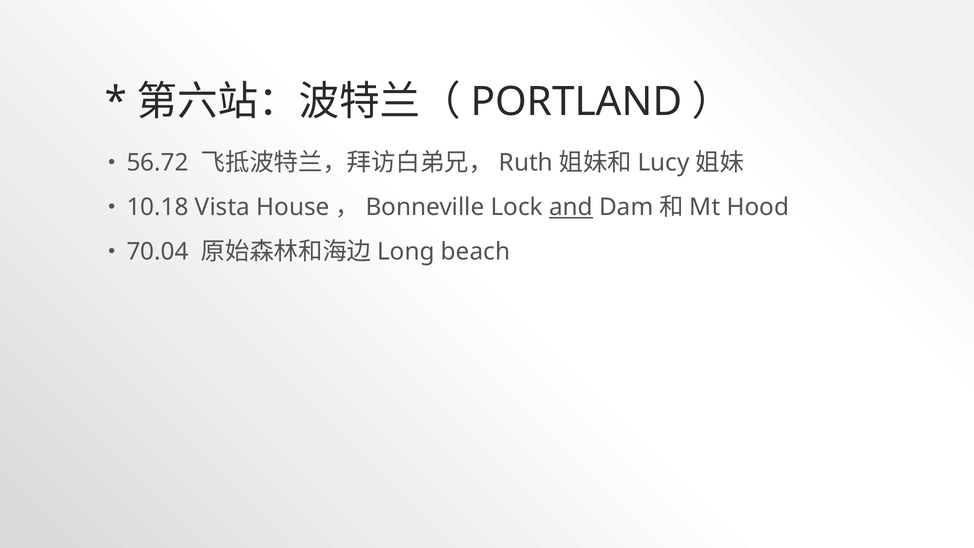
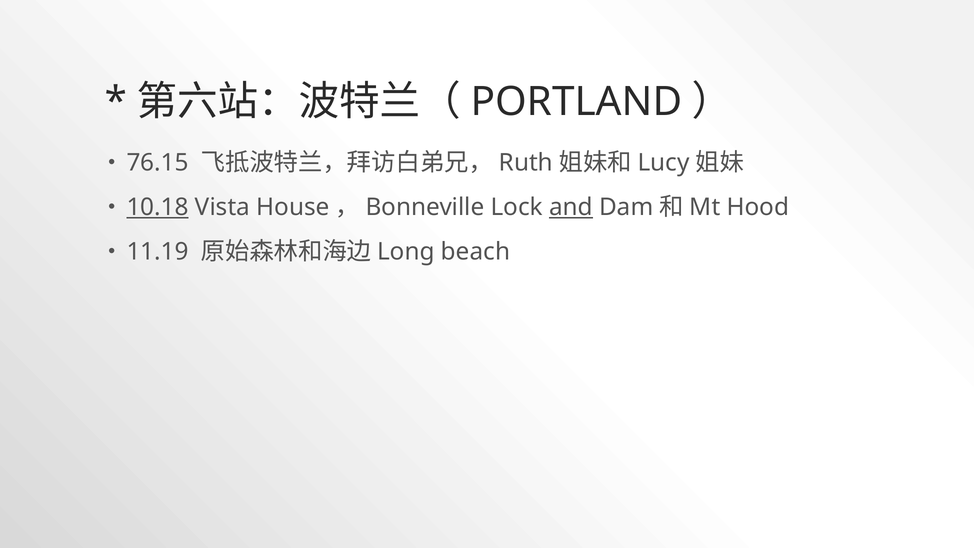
56.72: 56.72 -> 76.15
10.18 underline: none -> present
70.04: 70.04 -> 11.19
